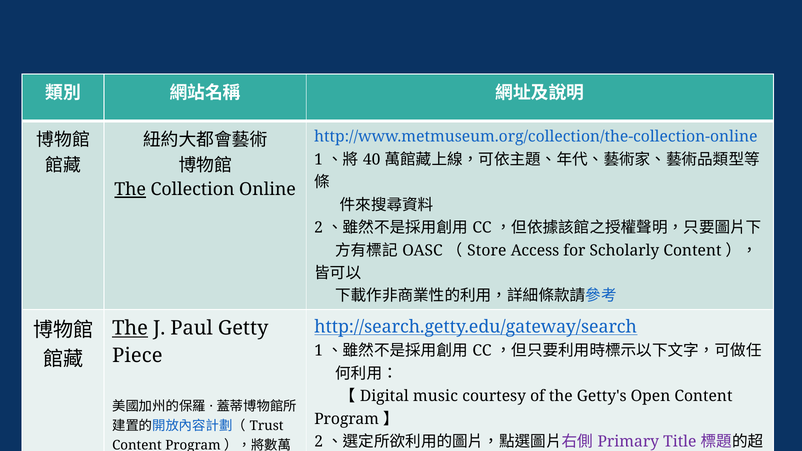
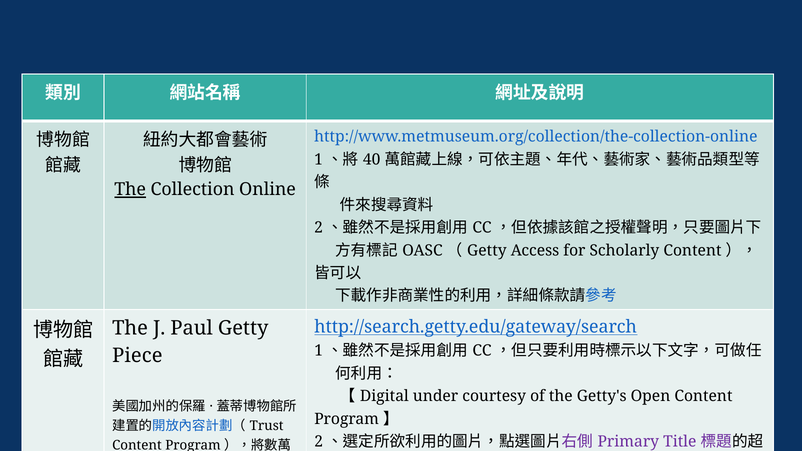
Store at (487, 250): Store -> Getty
The at (130, 328) underline: present -> none
music: music -> under
